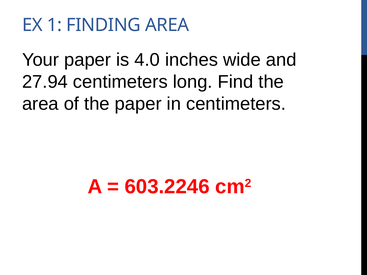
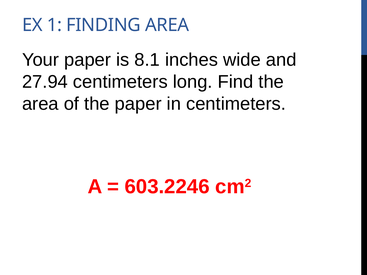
4.0: 4.0 -> 8.1
